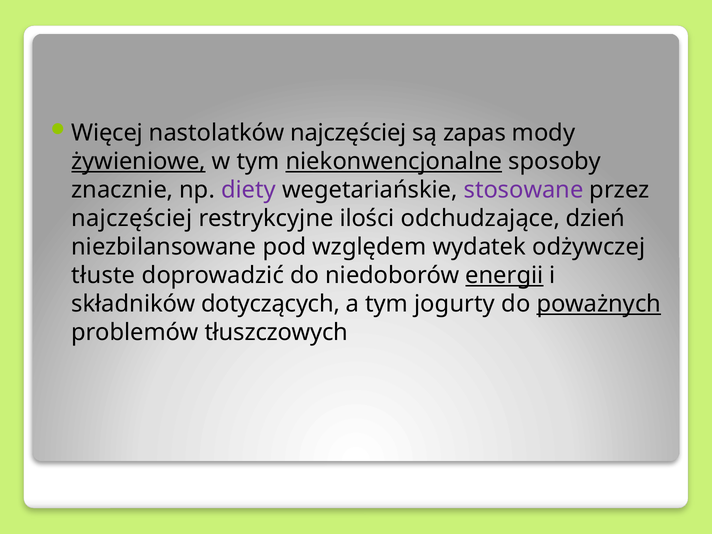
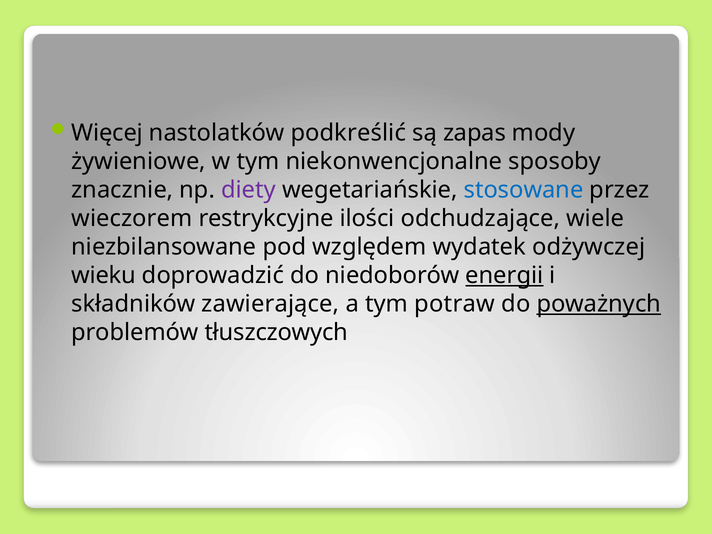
nastolatków najczęściej: najczęściej -> podkreślić
żywieniowe underline: present -> none
niekonwencjonalne underline: present -> none
stosowane colour: purple -> blue
najczęściej at (132, 218): najczęściej -> wieczorem
dzień: dzień -> wiele
tłuste: tłuste -> wieku
dotyczących: dotyczących -> zawierające
jogurty: jogurty -> potraw
